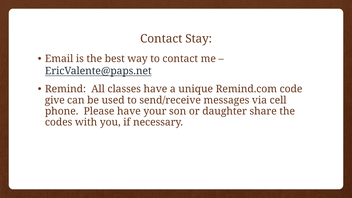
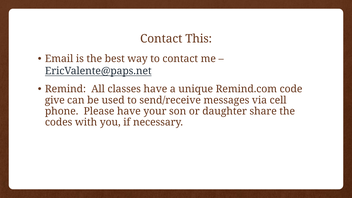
Stay: Stay -> This
